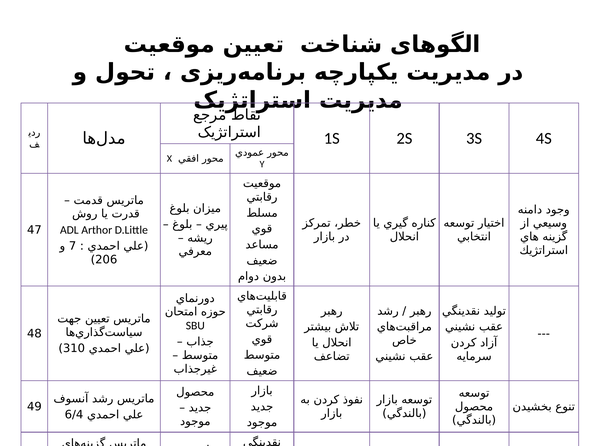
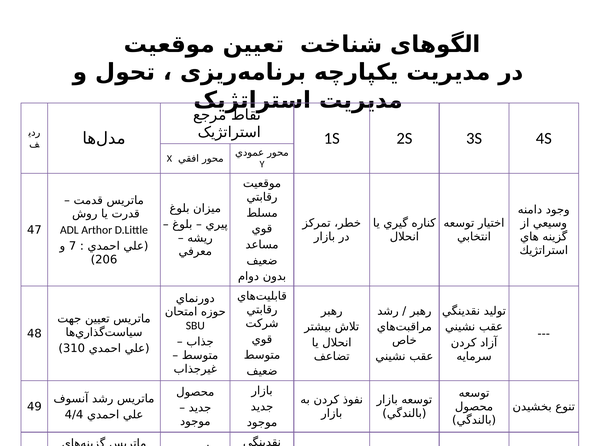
6/4: 6/4 -> 4/4
